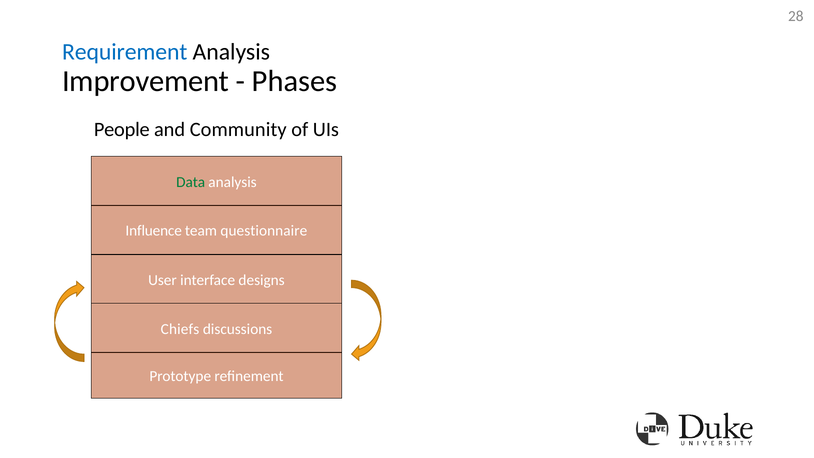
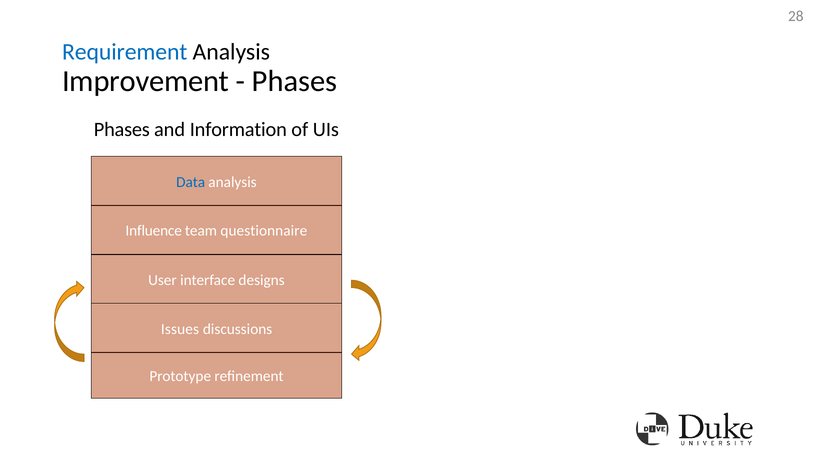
People at (122, 130): People -> Phases
and Community: Community -> Information
Data colour: green -> blue
Chiefs: Chiefs -> Issues
